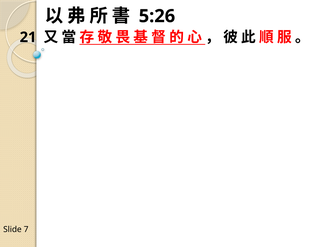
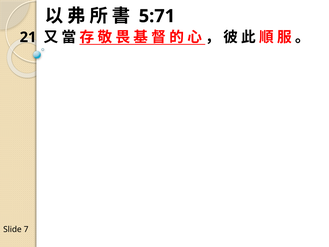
5:26: 5:26 -> 5:71
